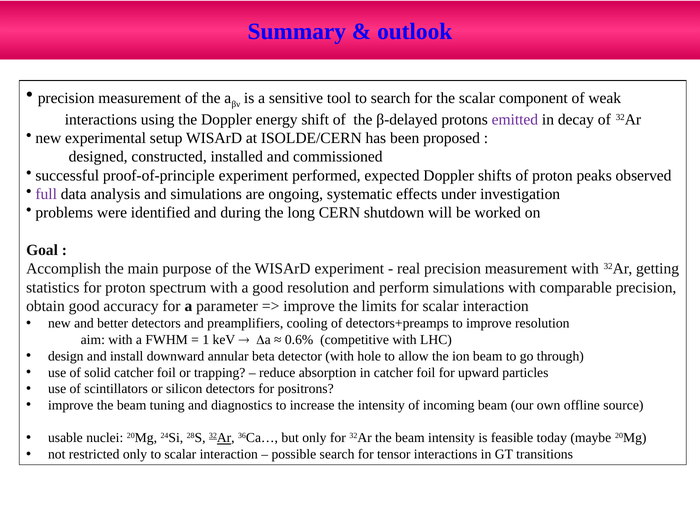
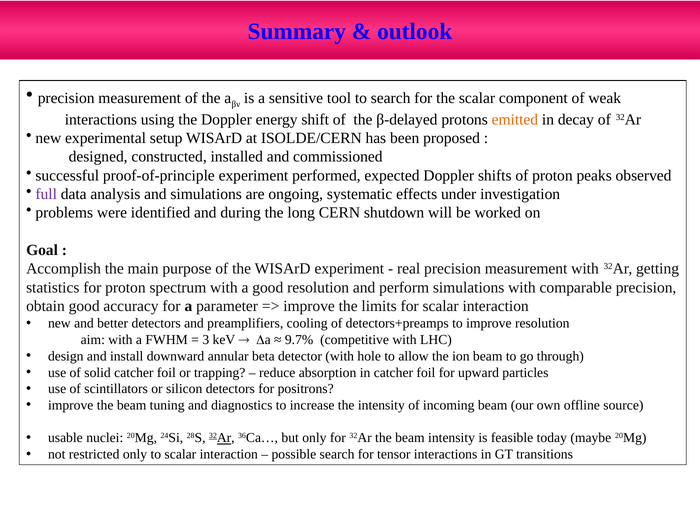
emitted colour: purple -> orange
1: 1 -> 3
0.6%: 0.6% -> 9.7%
